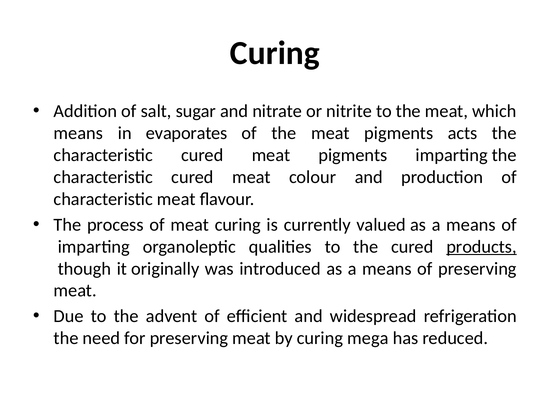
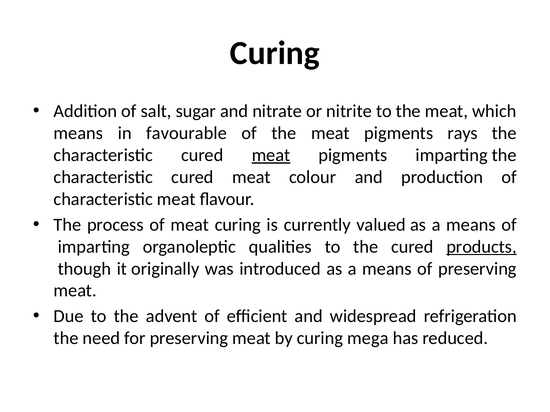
evaporates: evaporates -> favourable
acts: acts -> rays
meat at (271, 155) underline: none -> present
